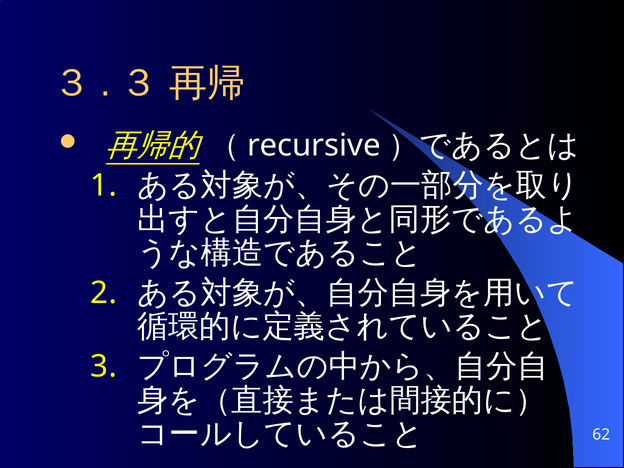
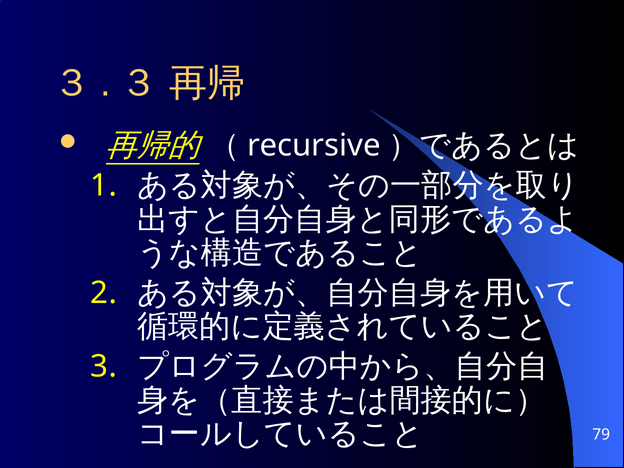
62: 62 -> 79
